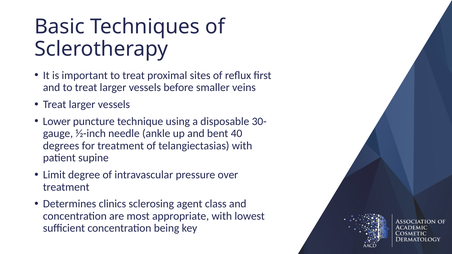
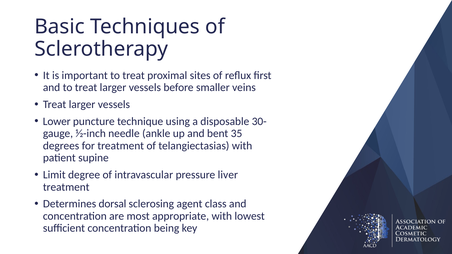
40: 40 -> 35
over: over -> liver
clinics: clinics -> dorsal
